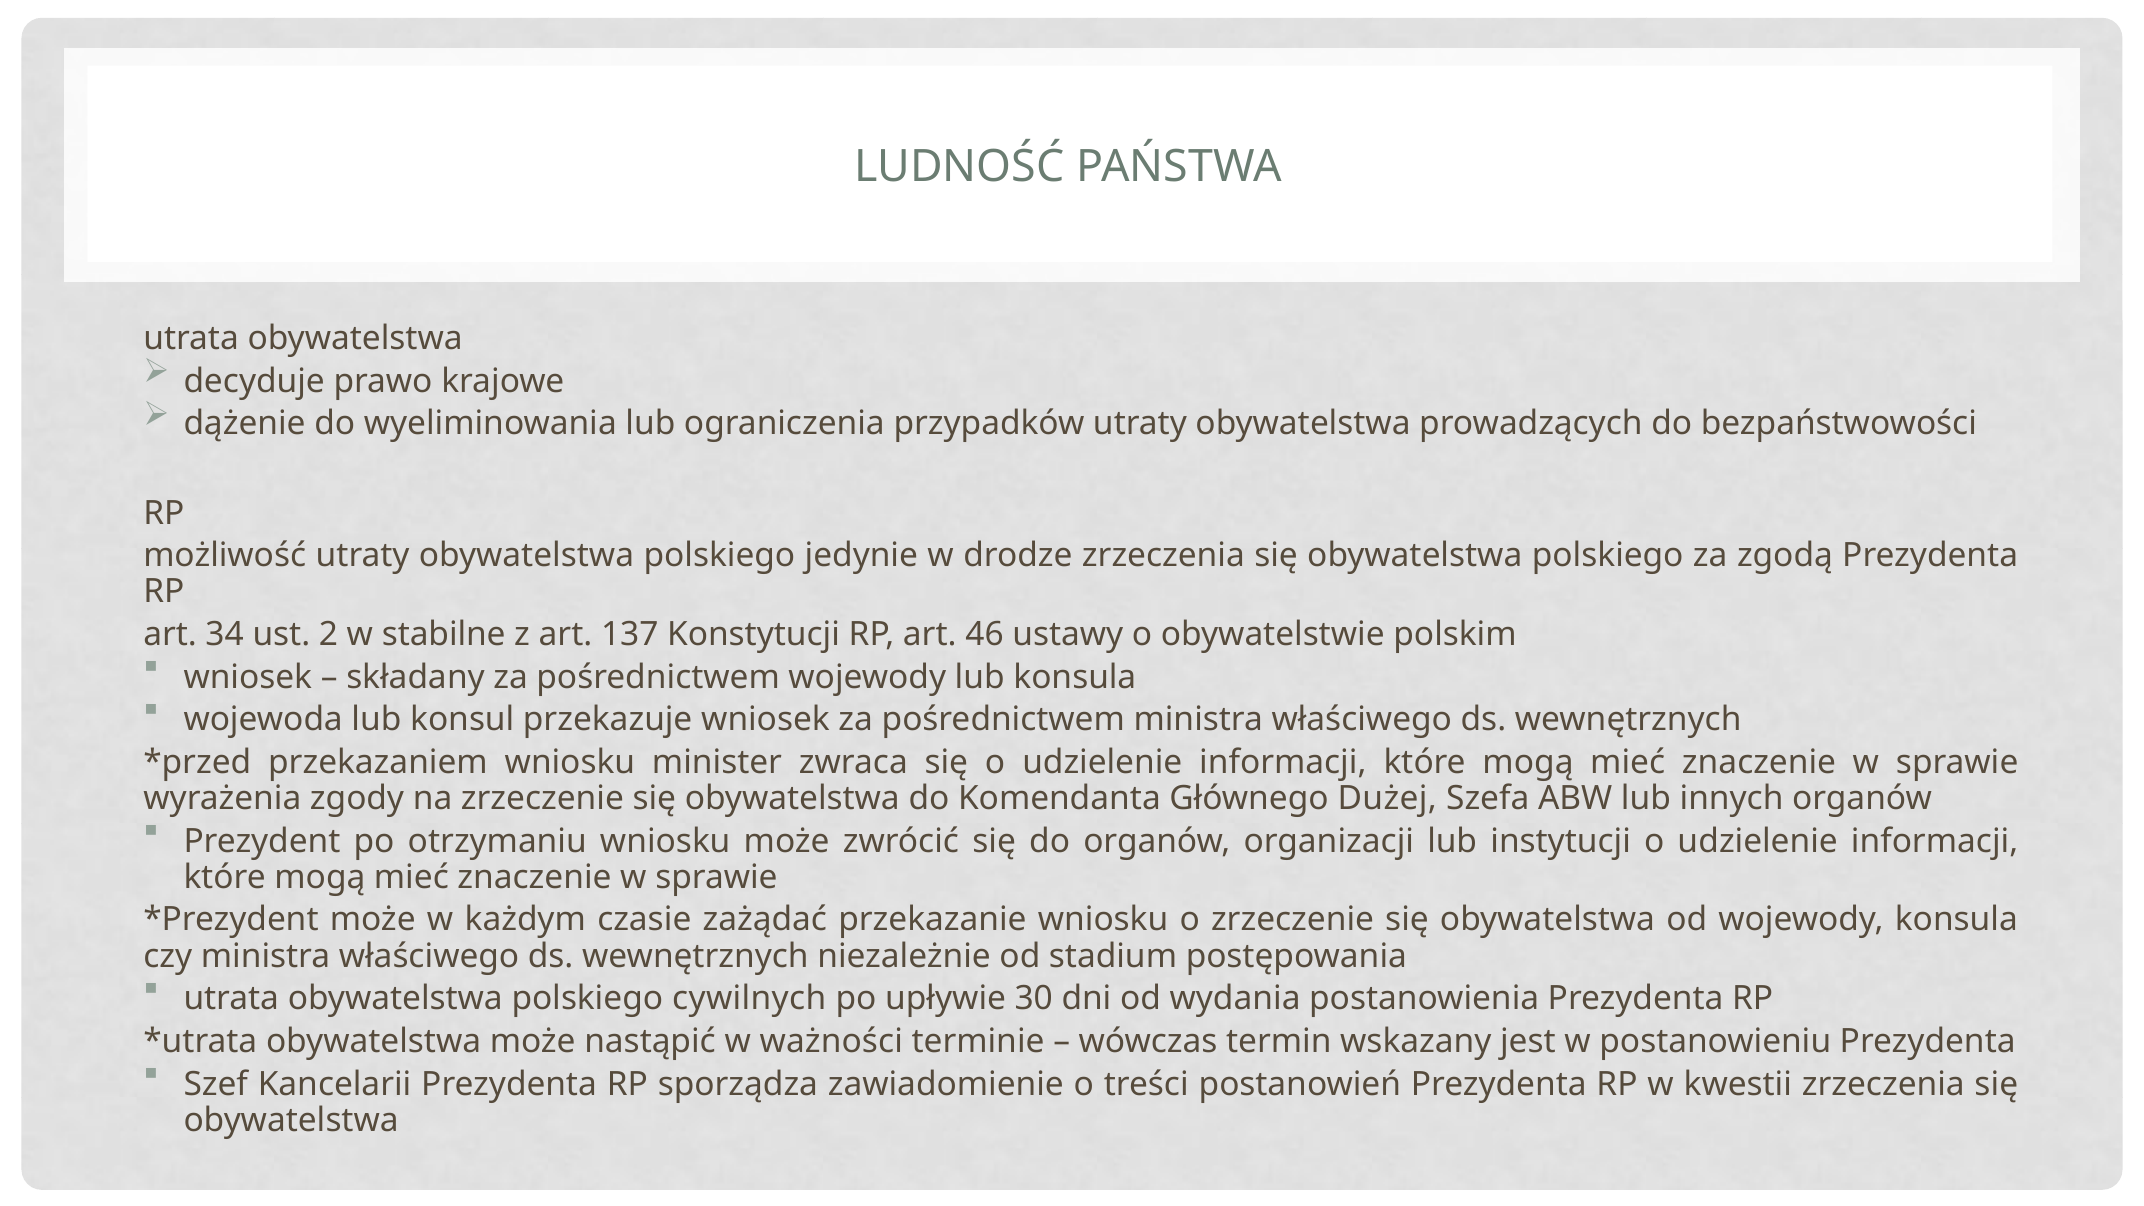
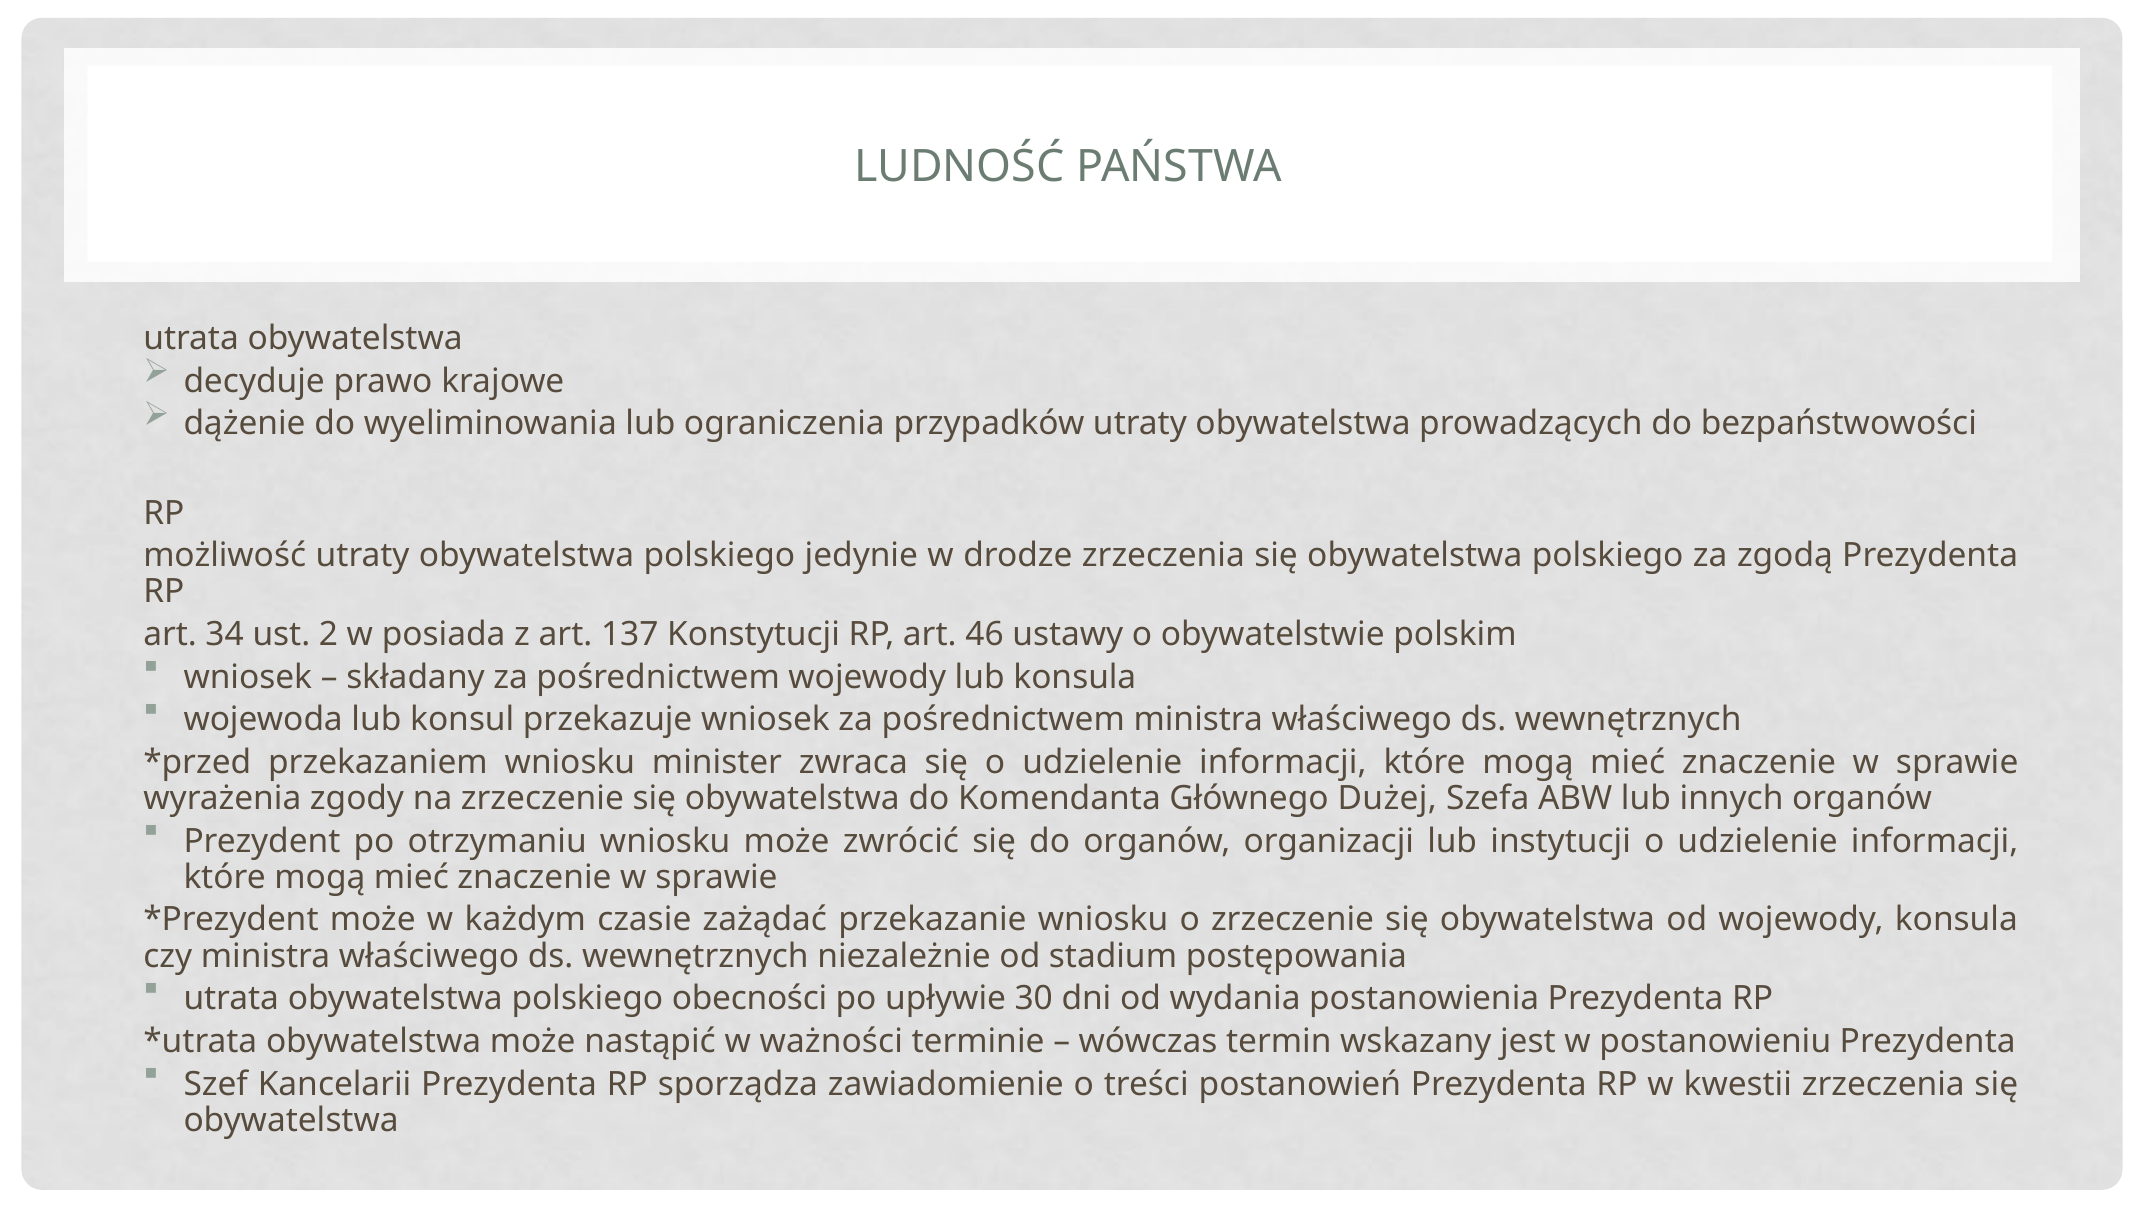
stabilne: stabilne -> posiada
cywilnych: cywilnych -> obecności
